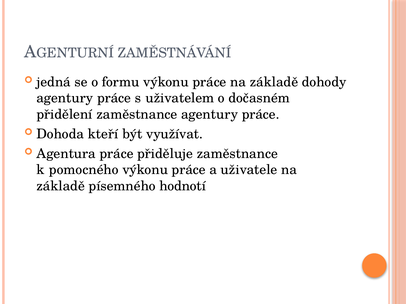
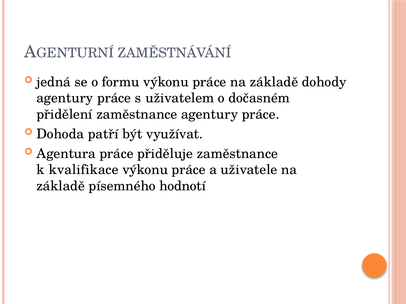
kteří: kteří -> patří
pomocného: pomocného -> kvalifikace
